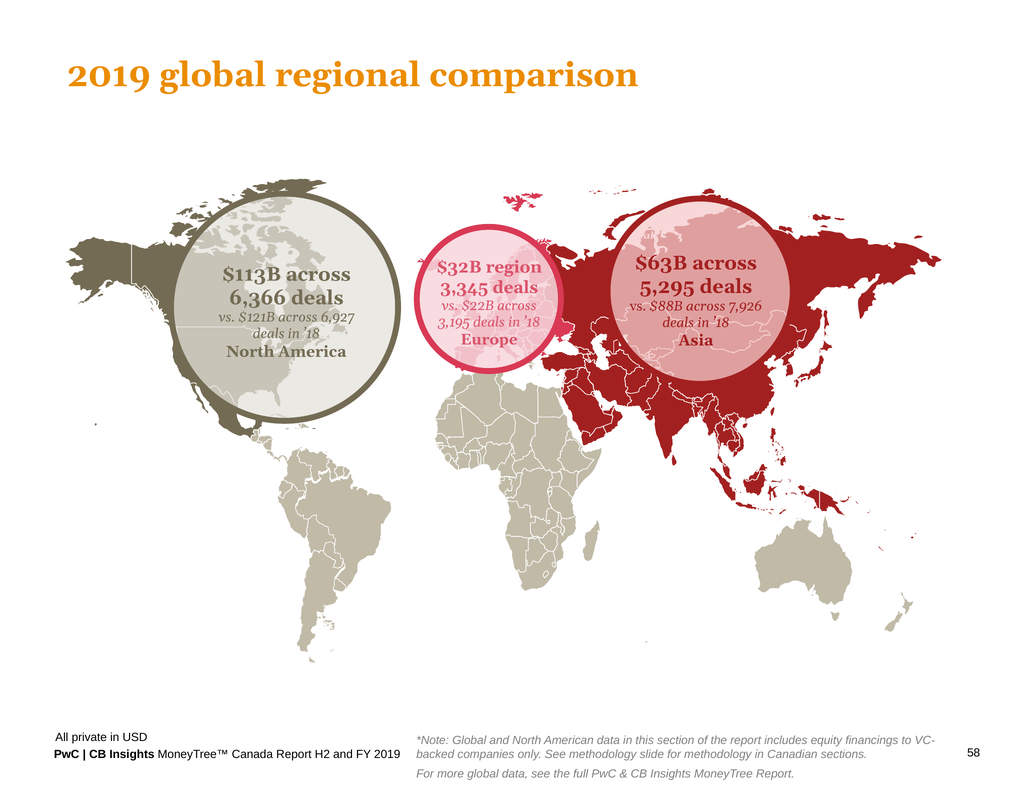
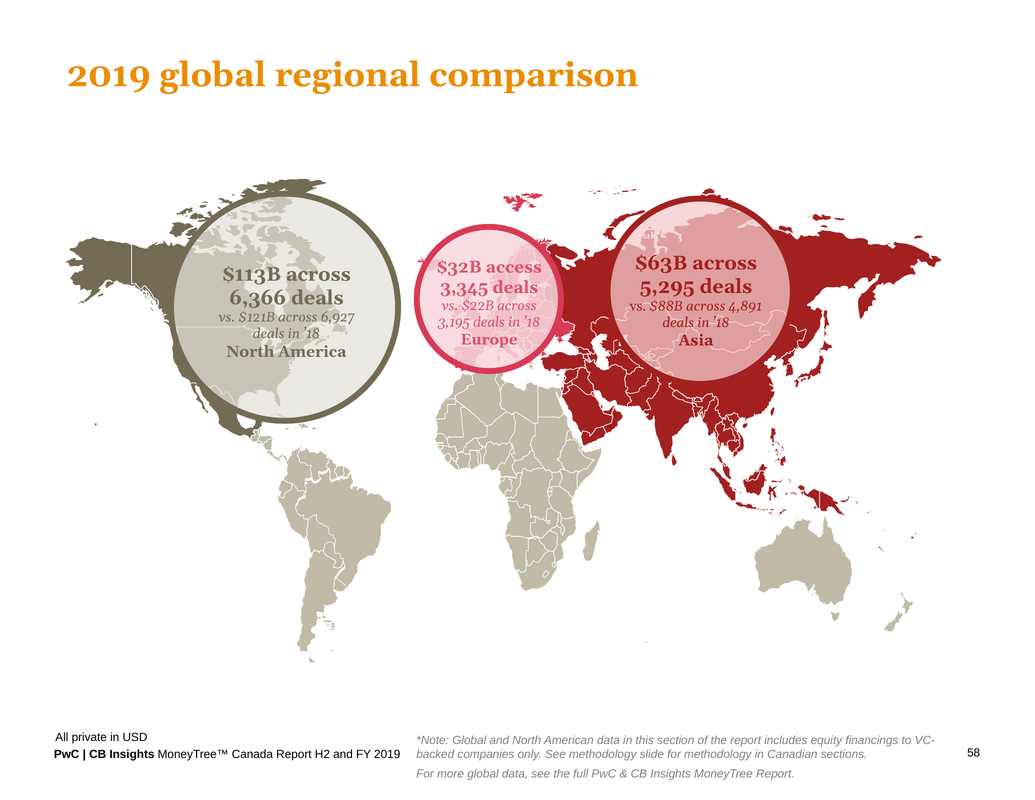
region: region -> access
7,926: 7,926 -> 4,891
